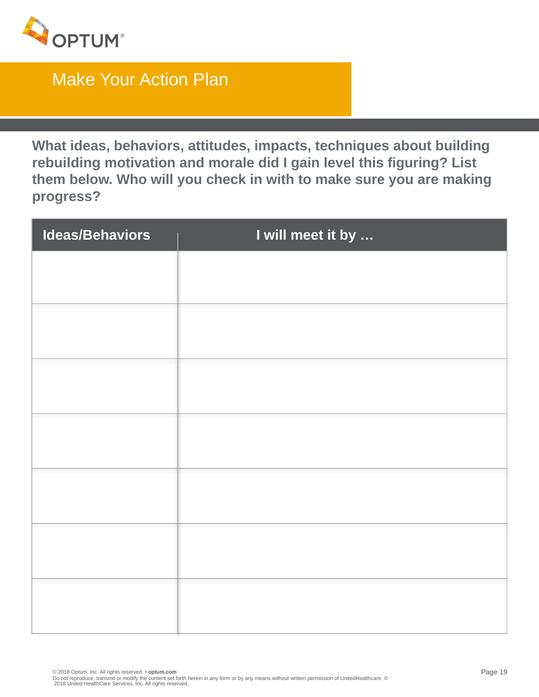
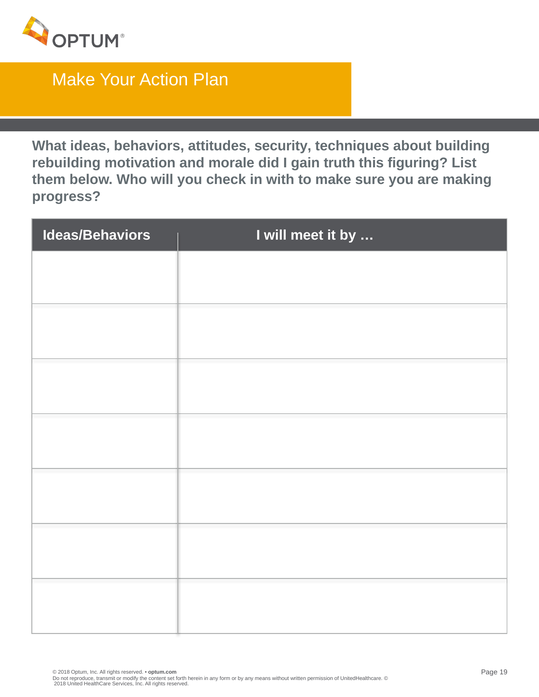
impacts: impacts -> security
level: level -> truth
